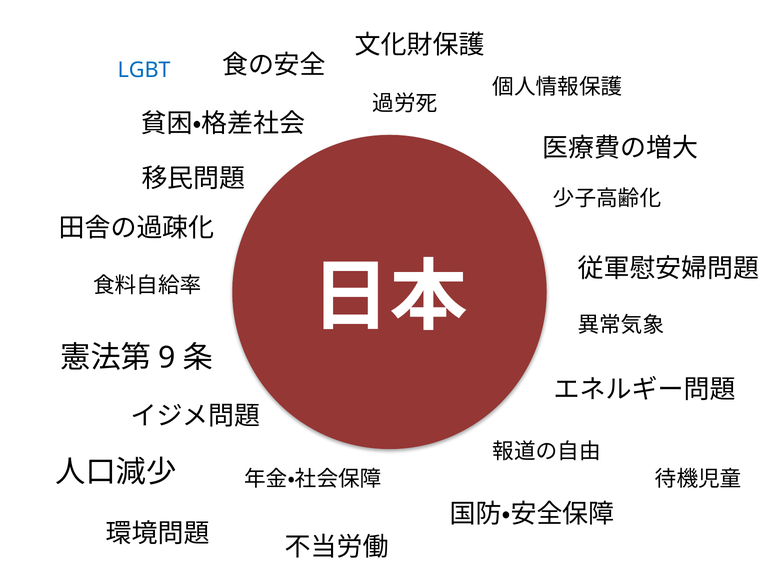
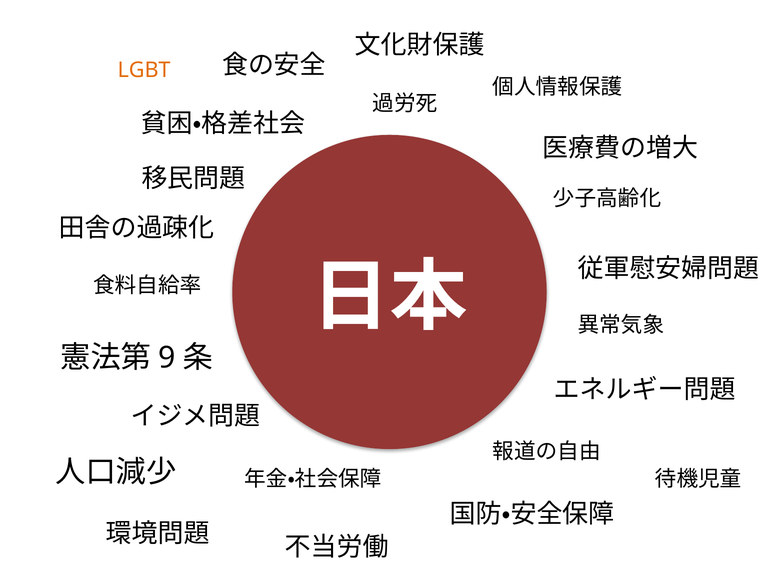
LGBT colour: blue -> orange
